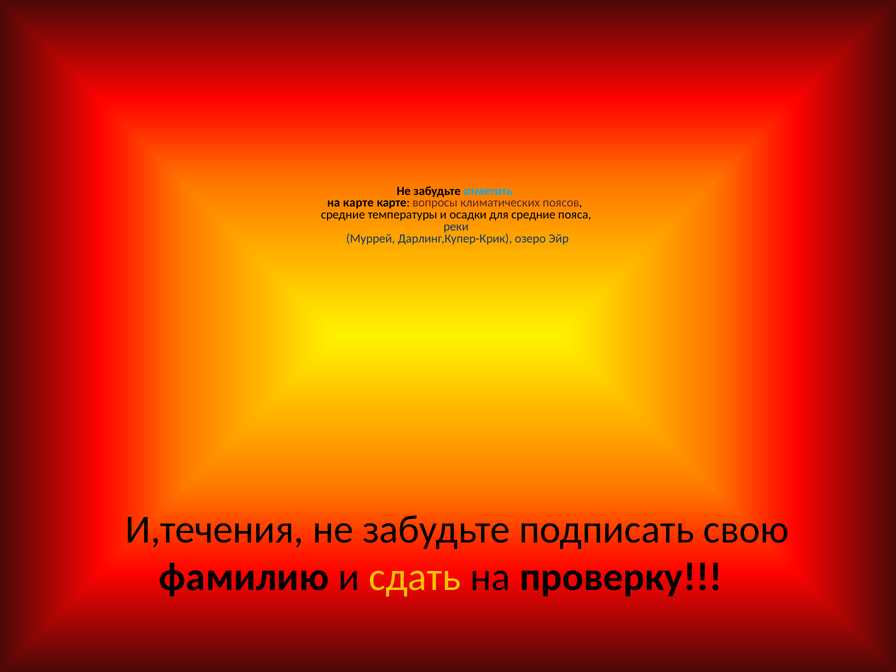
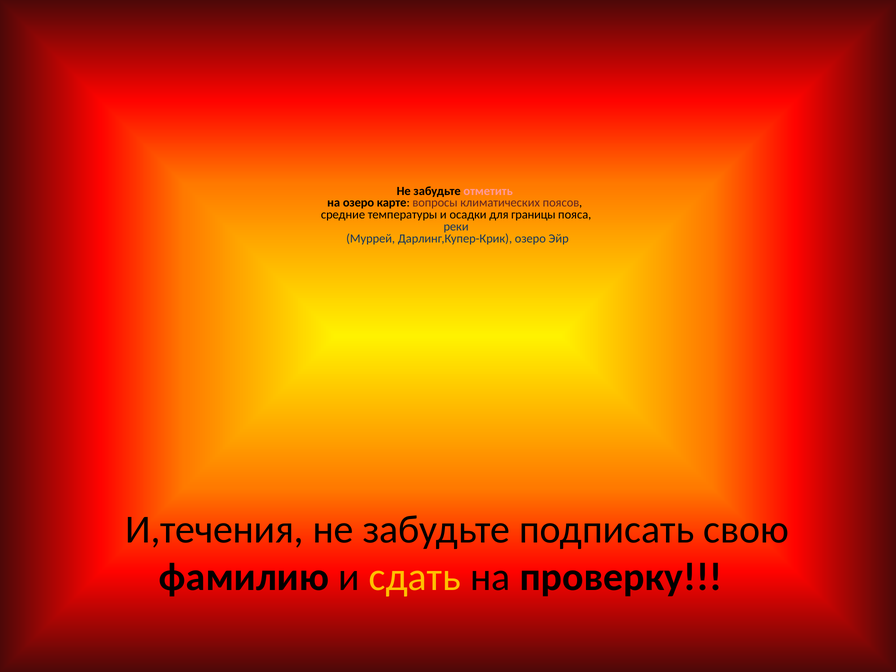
отметить colour: light blue -> pink
на карте: карте -> озеро
для средние: средние -> границы
